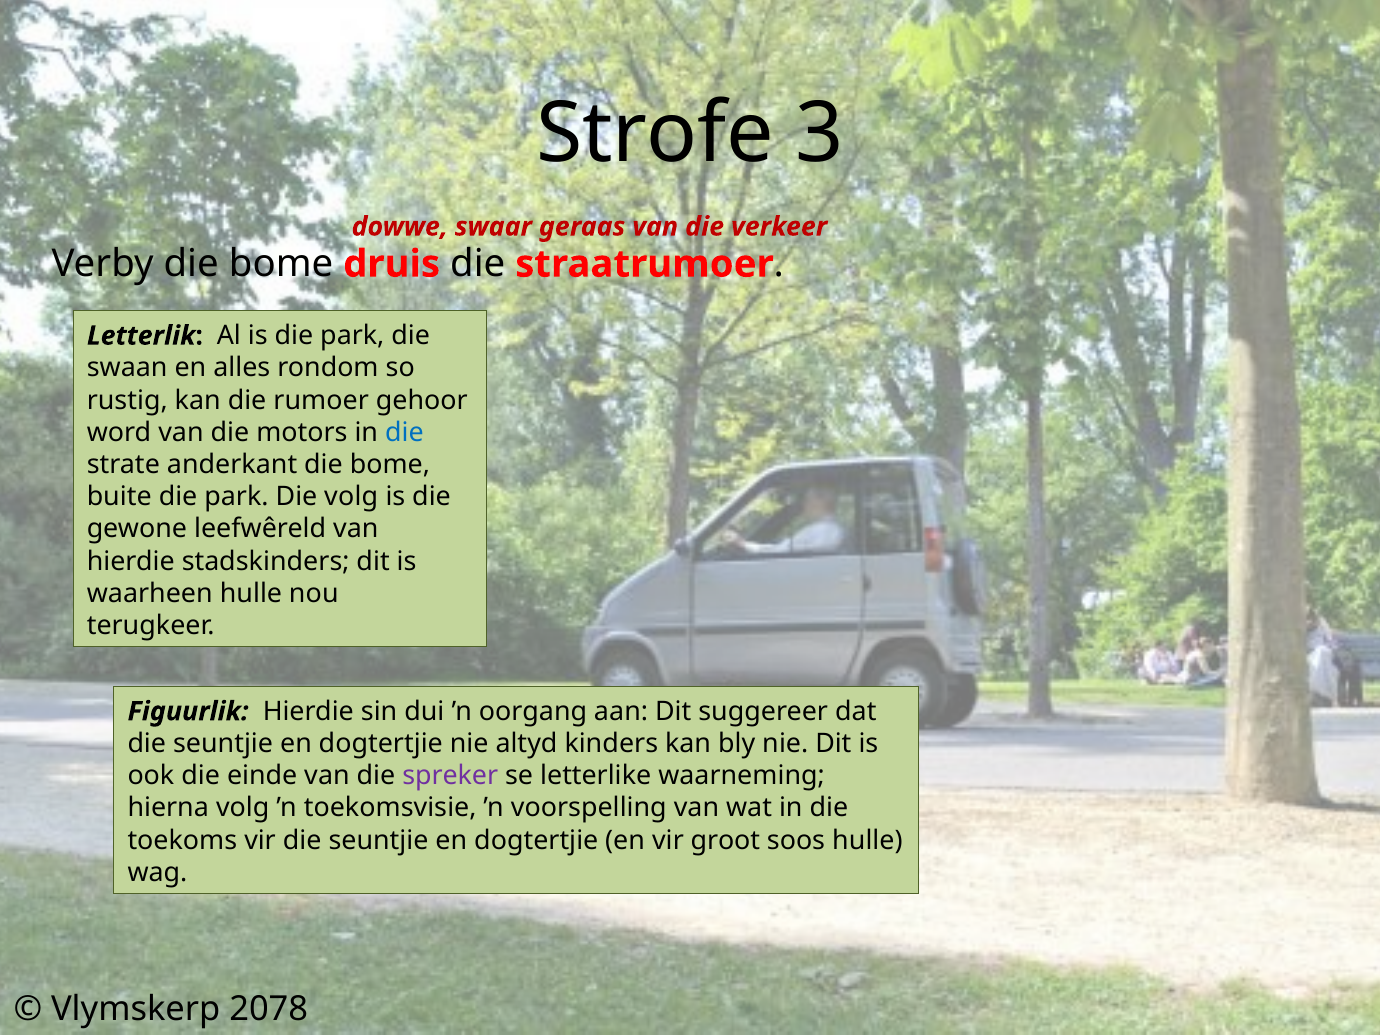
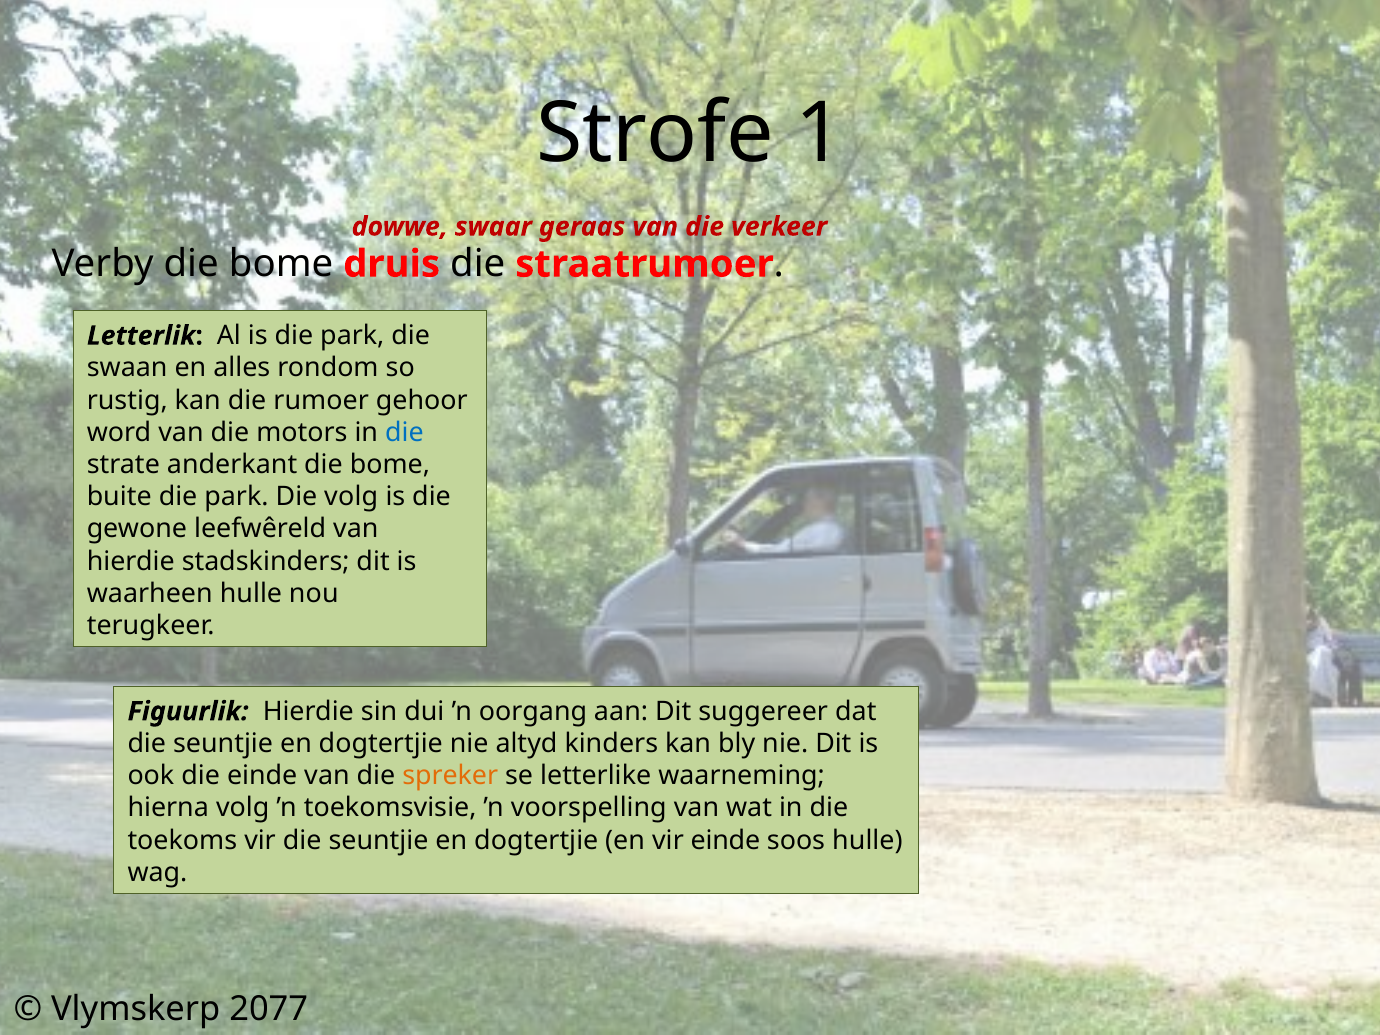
3: 3 -> 1
spreker colour: purple -> orange
vir groot: groot -> einde
2078: 2078 -> 2077
